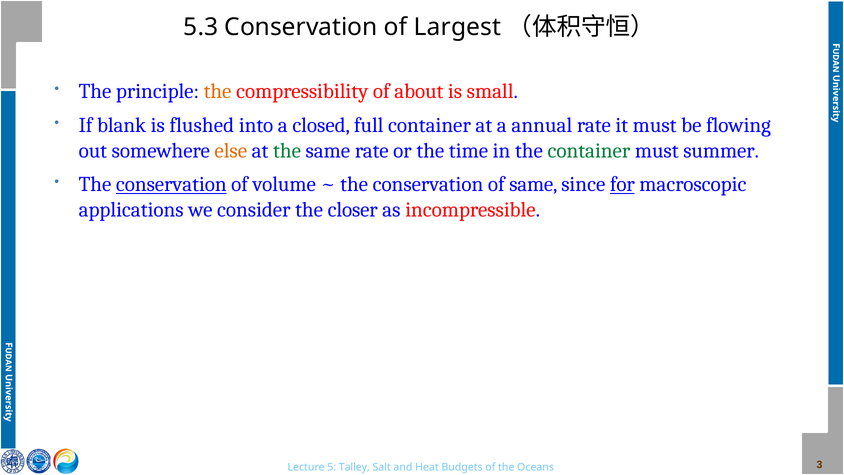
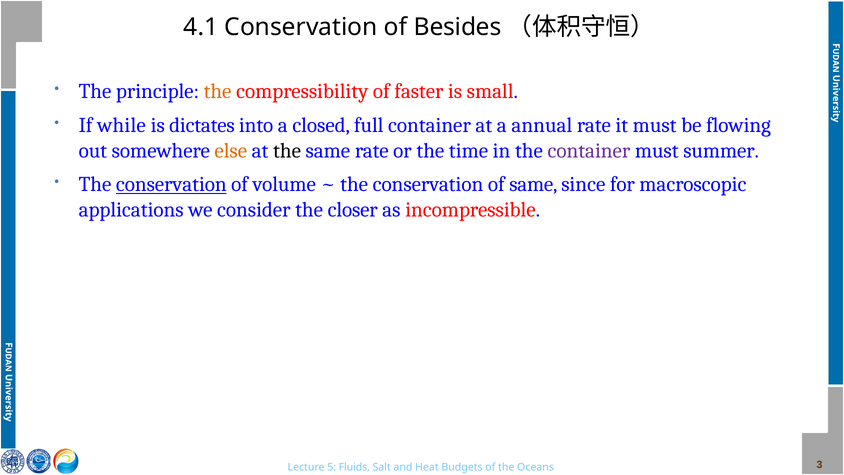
5.3: 5.3 -> 4.1
Largest: Largest -> Besides
about: about -> faster
blank: blank -> while
flushed: flushed -> dictates
the at (287, 151) colour: green -> black
container at (589, 151) colour: green -> purple
for underline: present -> none
Talley: Talley -> Fluids
